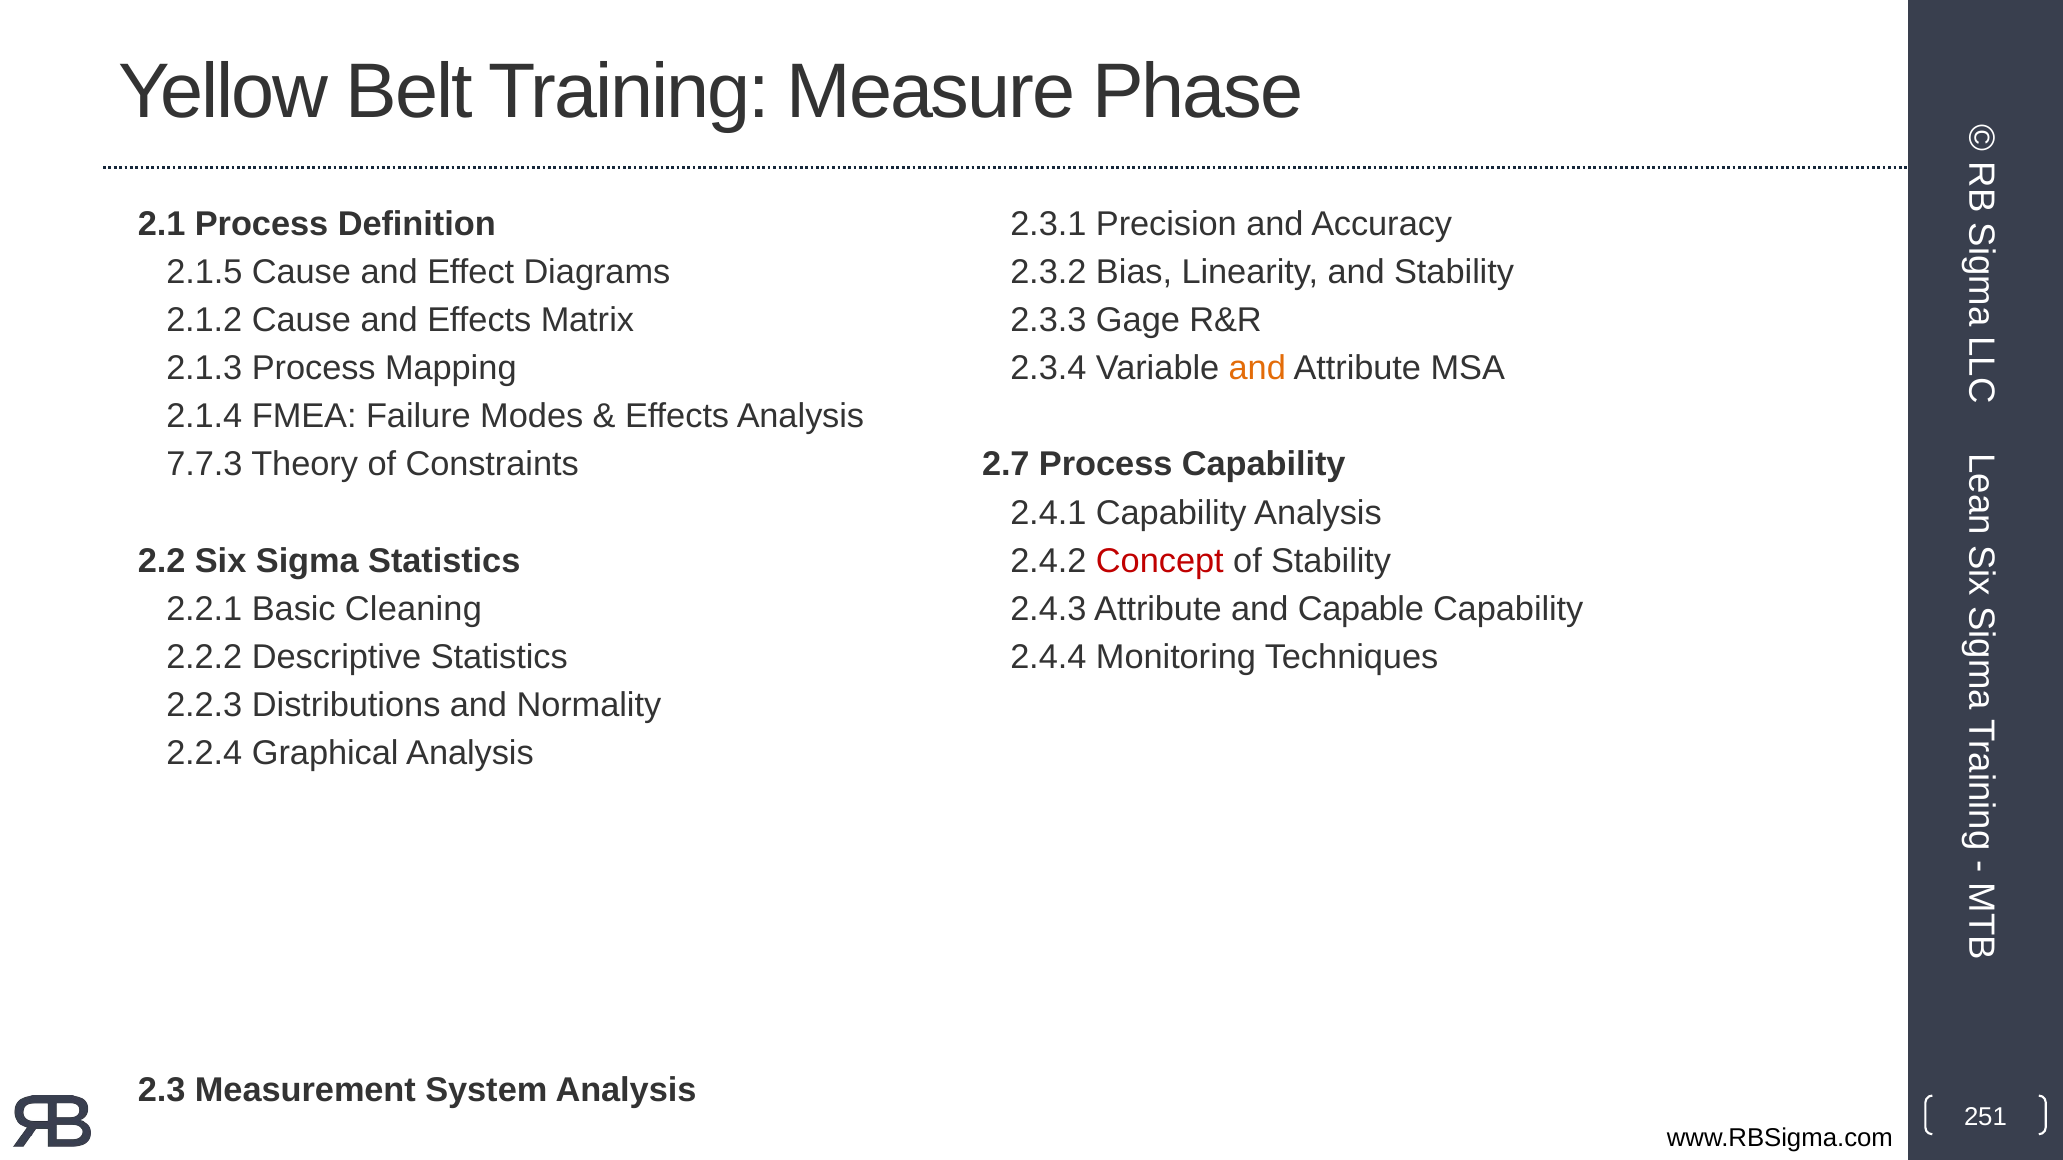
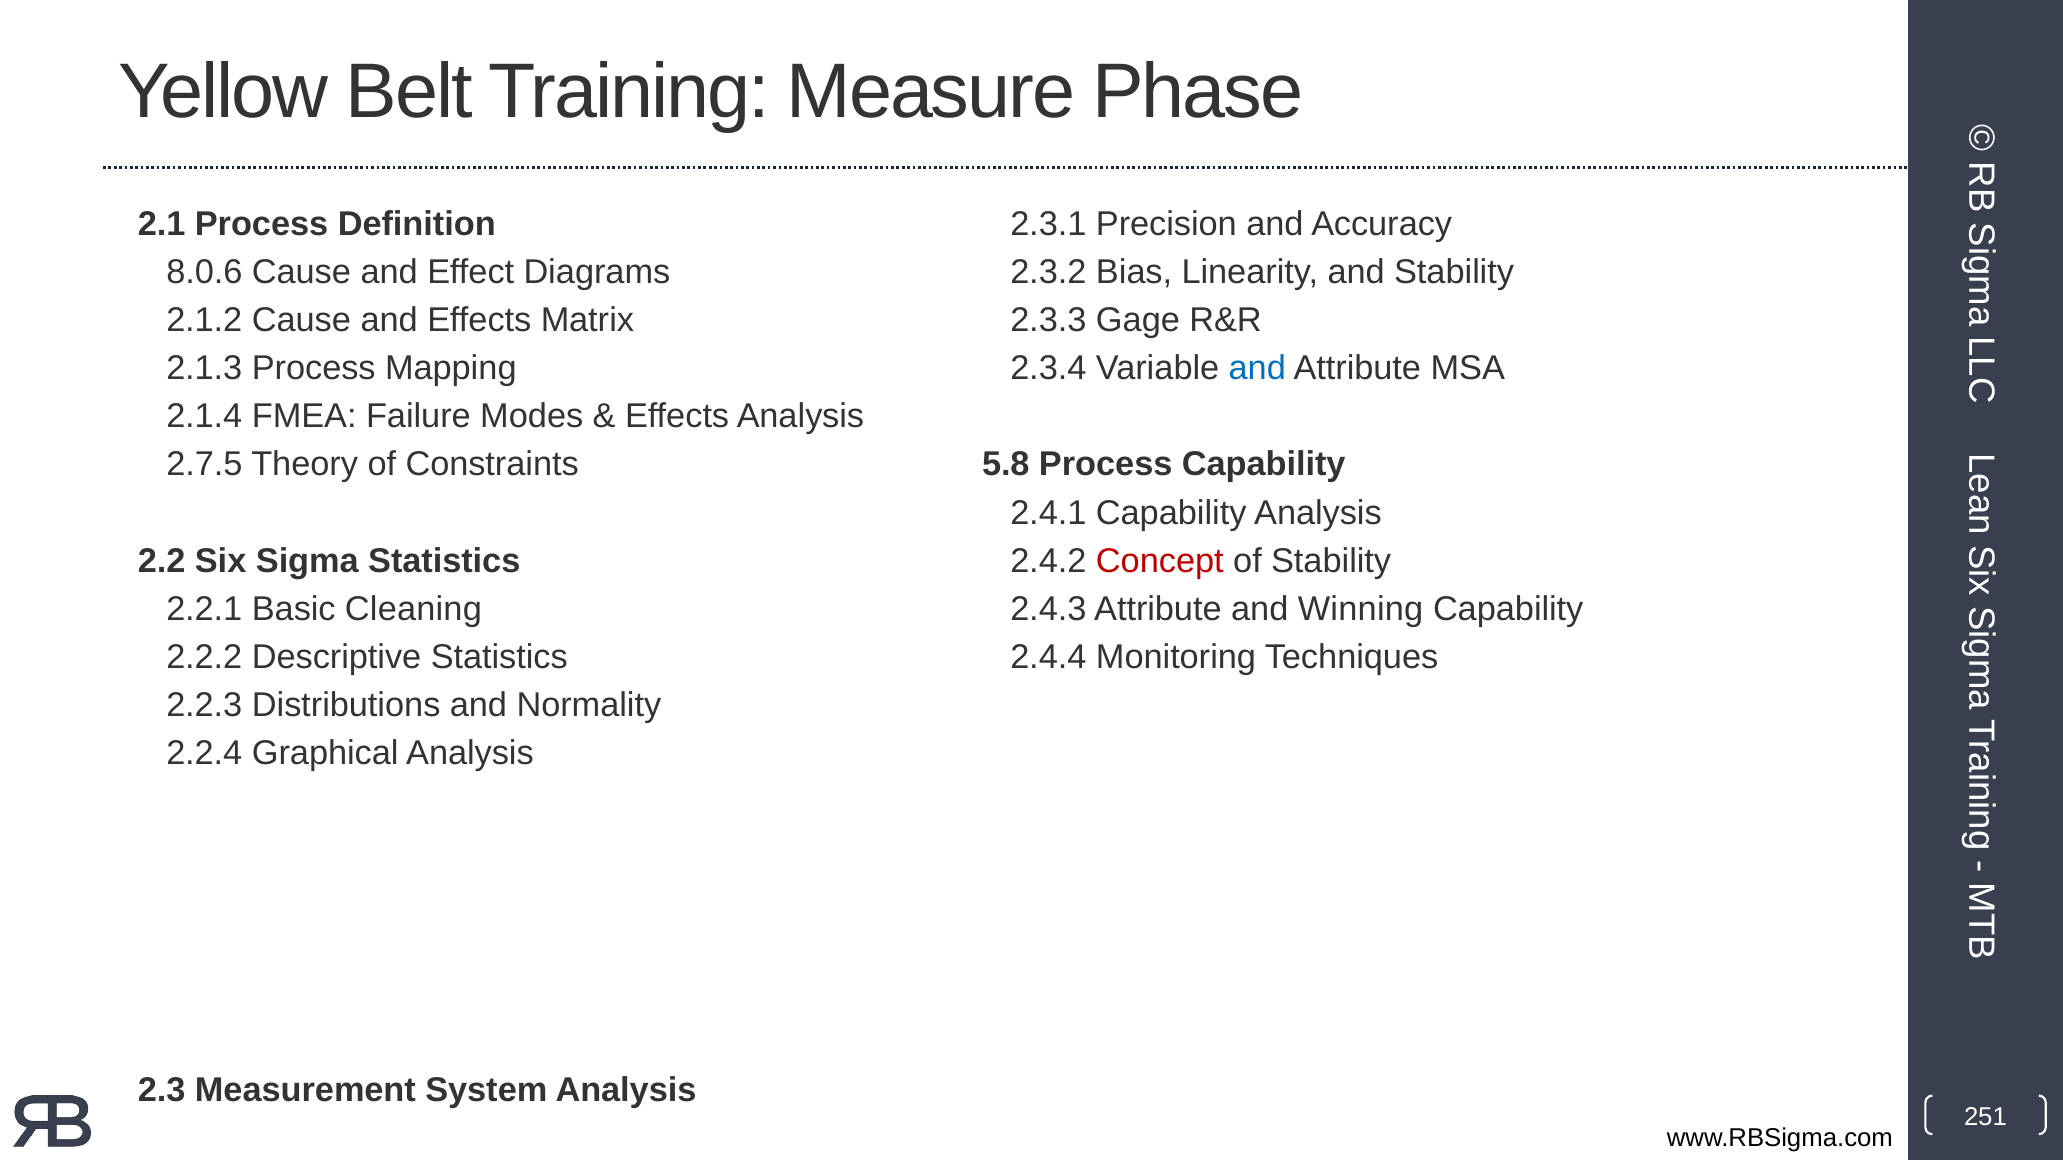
2.1.5: 2.1.5 -> 8.0.6
and at (1257, 369) colour: orange -> blue
7.7.3: 7.7.3 -> 2.7.5
2.7: 2.7 -> 5.8
Capable: Capable -> Winning
